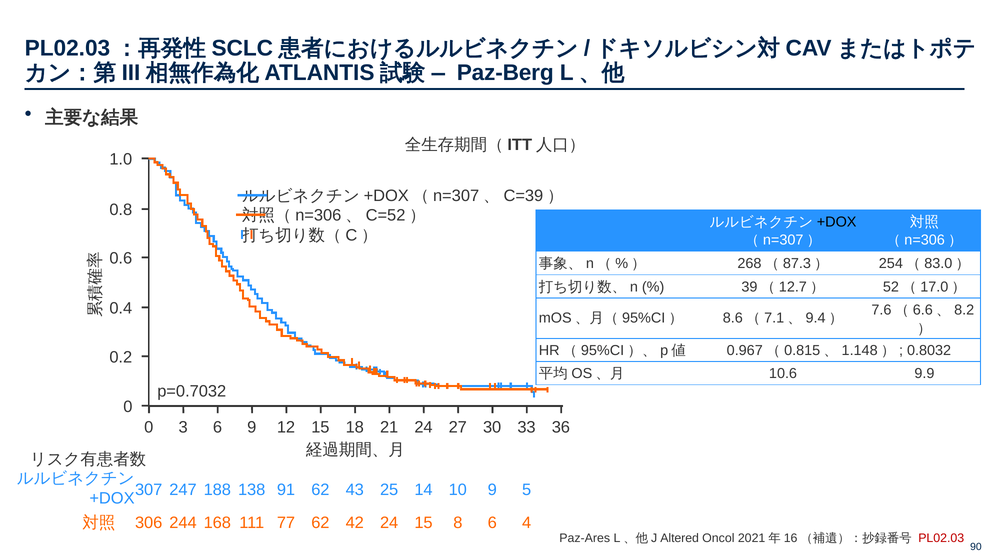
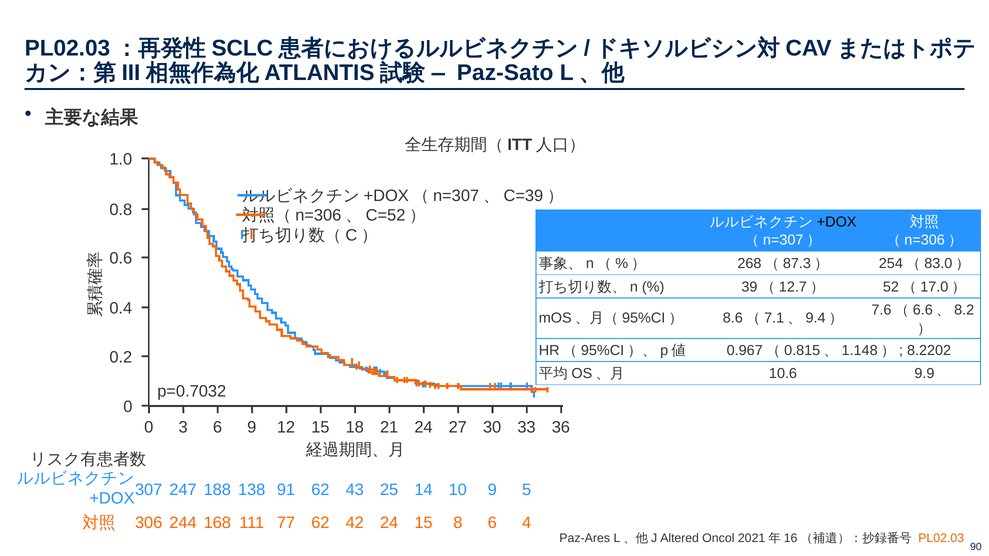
Paz-Berg: Paz-Berg -> Paz-Sato
0.8032: 0.8032 -> 8.2202
PL02.03 colour: red -> orange
